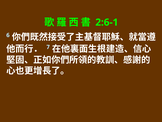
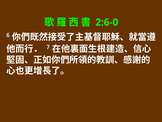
2:6-1: 2:6-1 -> 2:6-0
